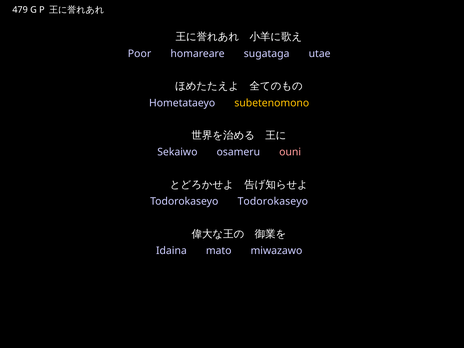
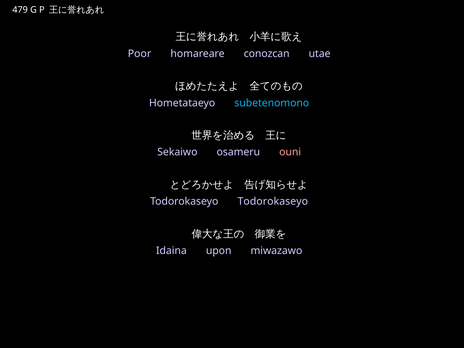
sugataga: sugataga -> conozcan
subetenomono colour: yellow -> light blue
mato: mato -> upon
